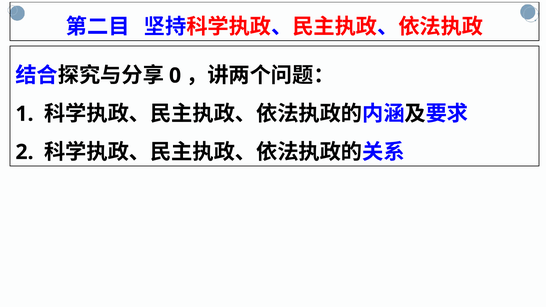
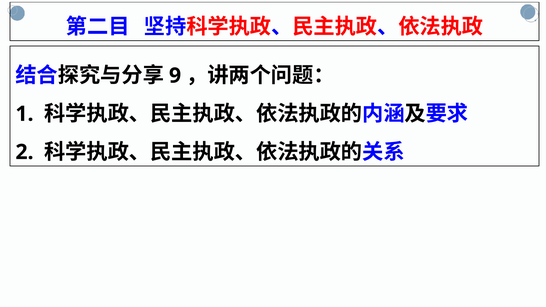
0: 0 -> 9
